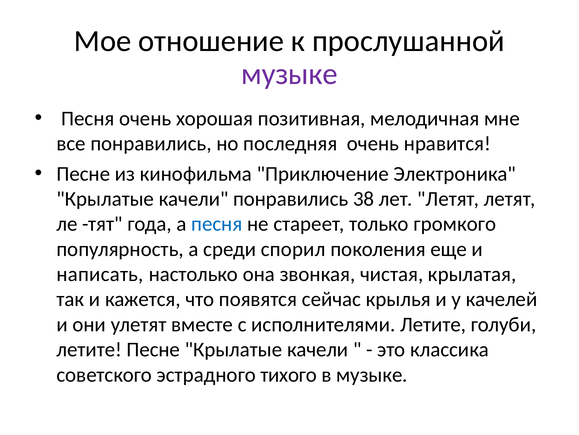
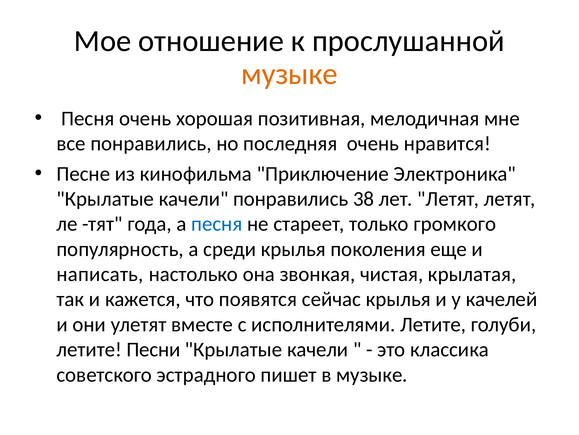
музыке at (289, 74) colour: purple -> orange
среди спорил: спорил -> крылья
летите Песне: Песне -> Песни
тихого: тихого -> пишет
